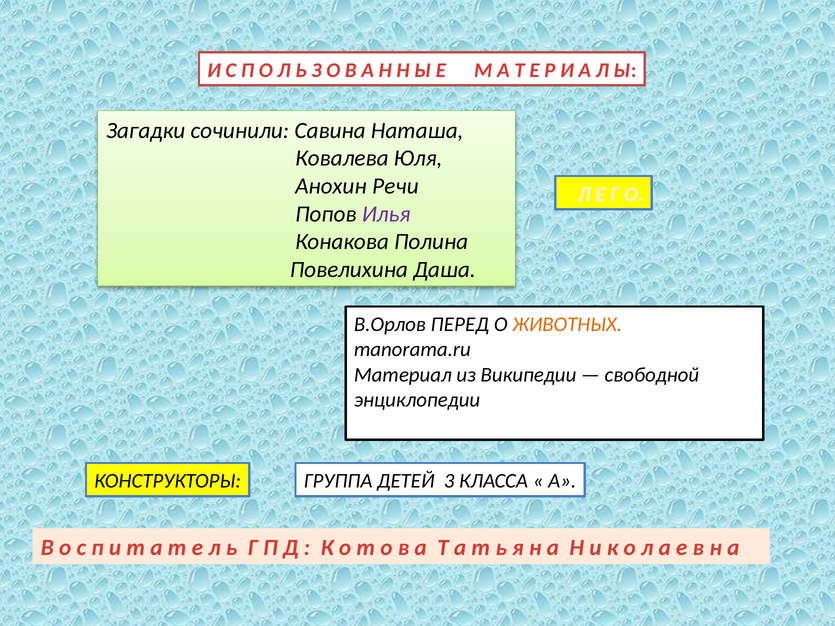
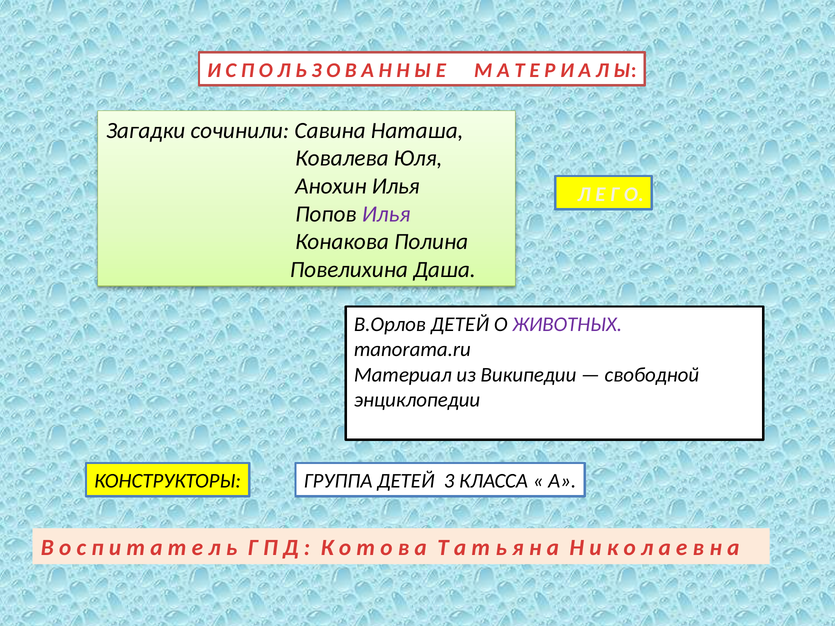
Анохин Речи: Речи -> Илья
В.Орлов ПЕРЕД: ПЕРЕД -> ДЕТЕЙ
ЖИВОТНЫХ colour: orange -> purple
